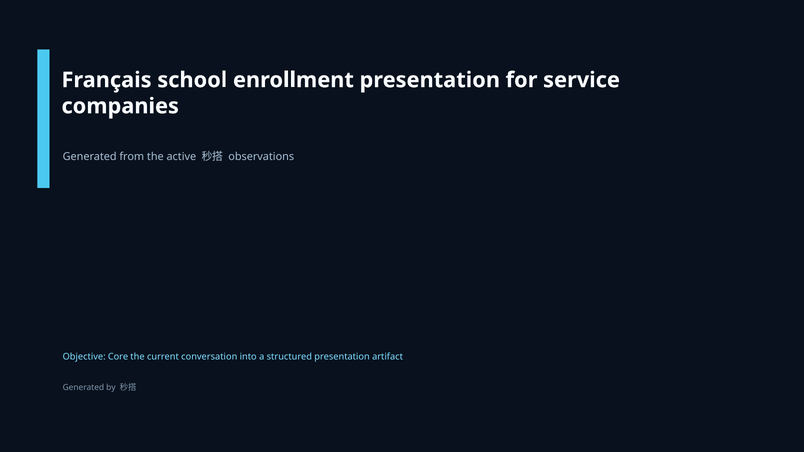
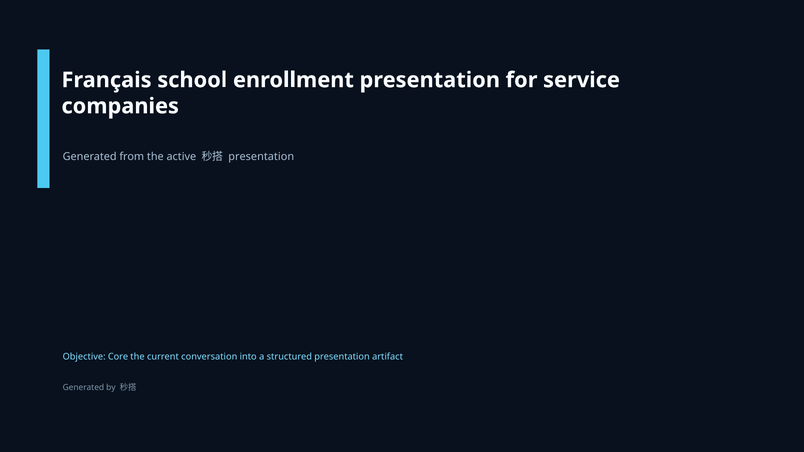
observations at (261, 157): observations -> presentation
